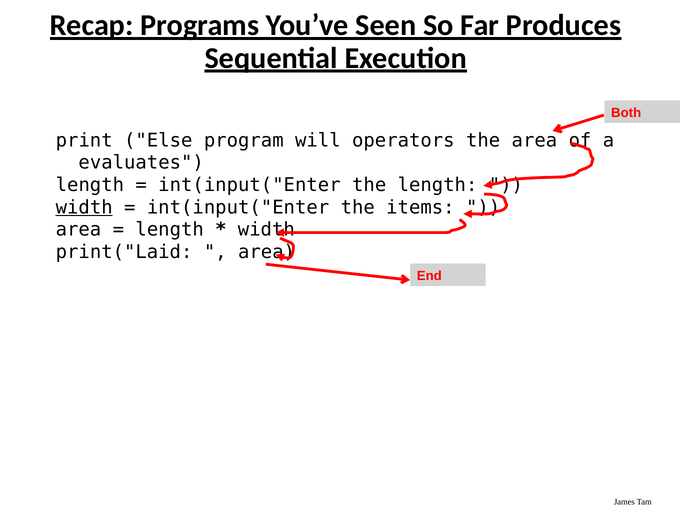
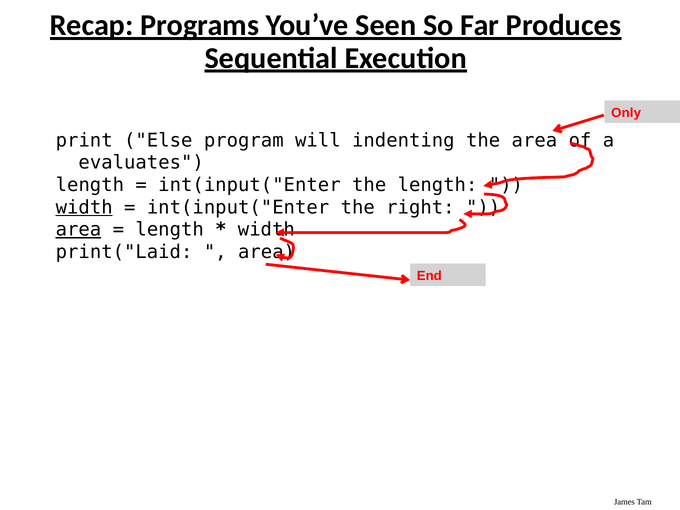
Both: Both -> Only
operators: operators -> indenting
items: items -> right
area at (78, 230) underline: none -> present
